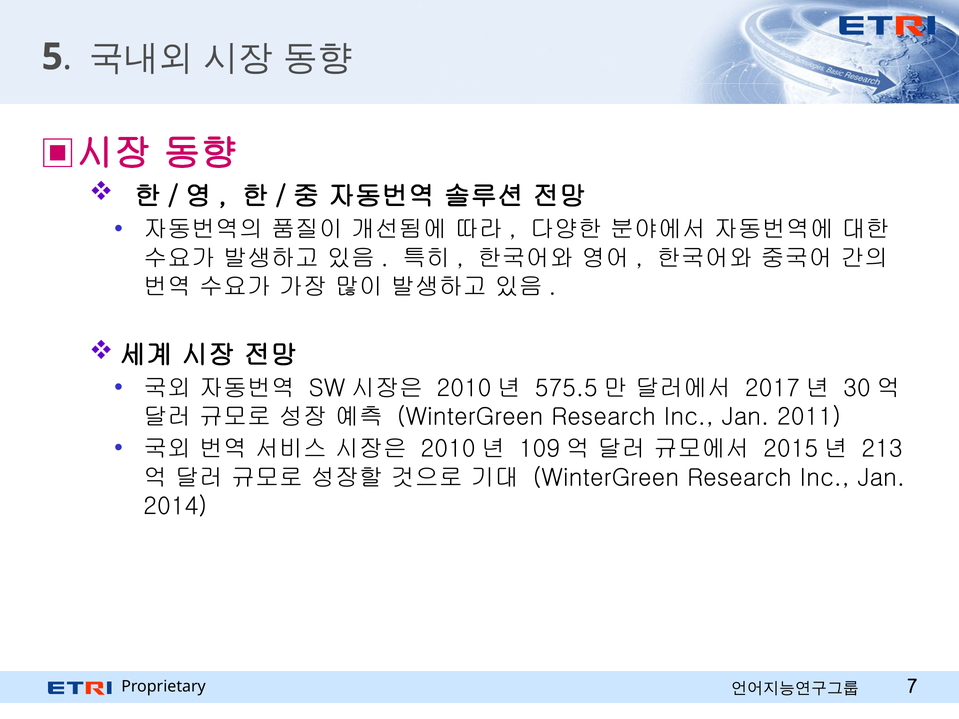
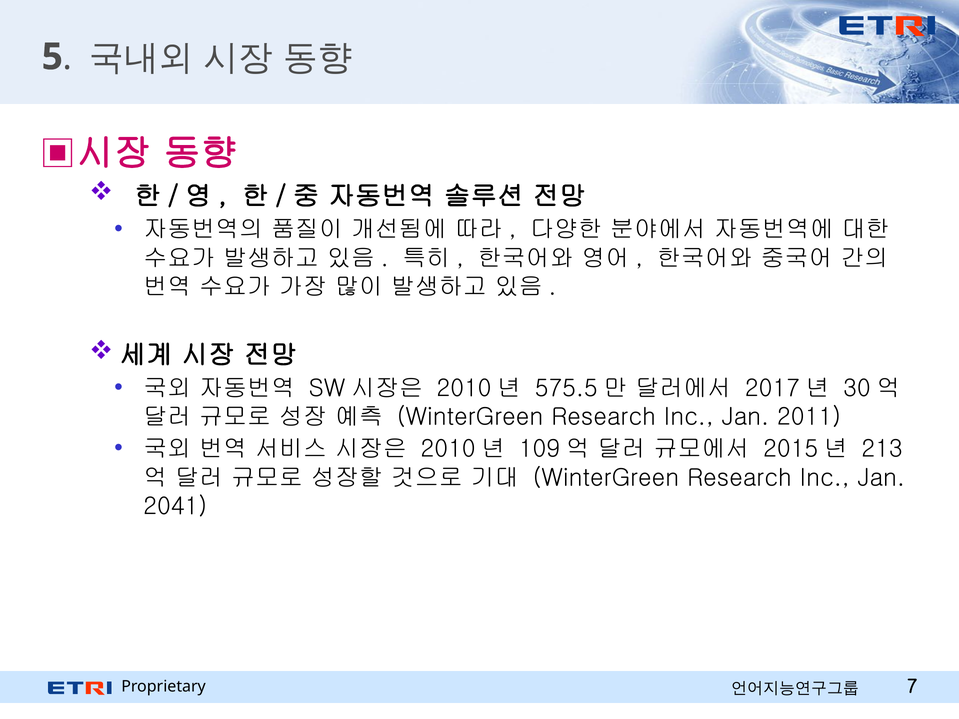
2014: 2014 -> 2041
